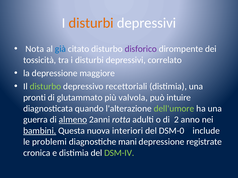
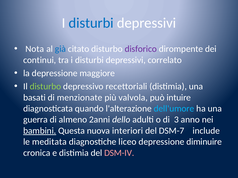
disturbi at (91, 23) colour: orange -> blue
tossicità: tossicità -> continui
pronti: pronti -> basati
glutammato: glutammato -> menzionate
dell'umore colour: light green -> light blue
almeno underline: present -> none
rotta: rotta -> dello
2: 2 -> 3
DSM-0: DSM-0 -> DSM-7
problemi: problemi -> meditata
mani: mani -> liceo
registrate: registrate -> diminuire
DSM-IV colour: light green -> pink
